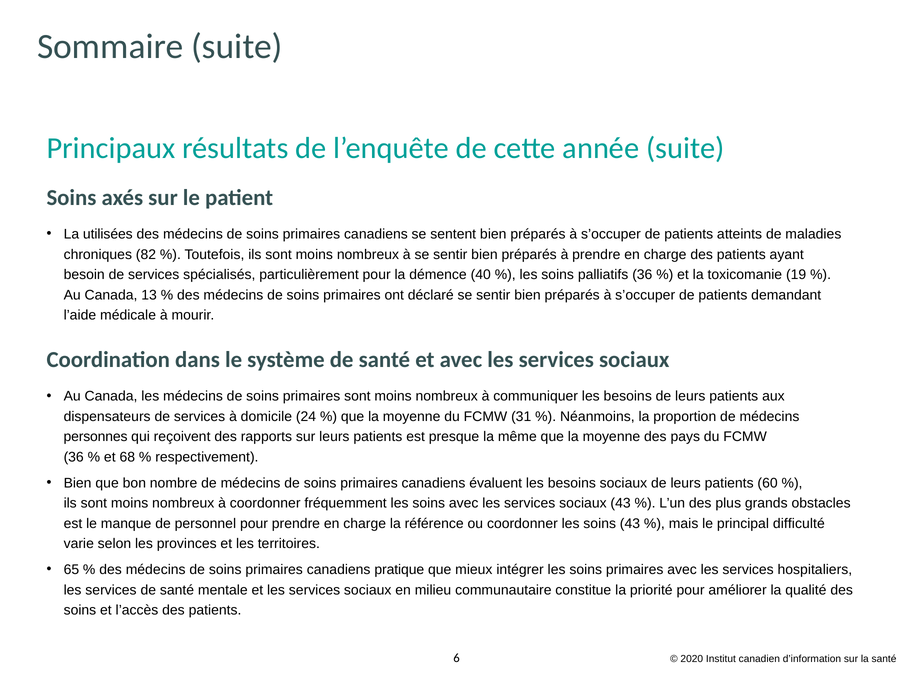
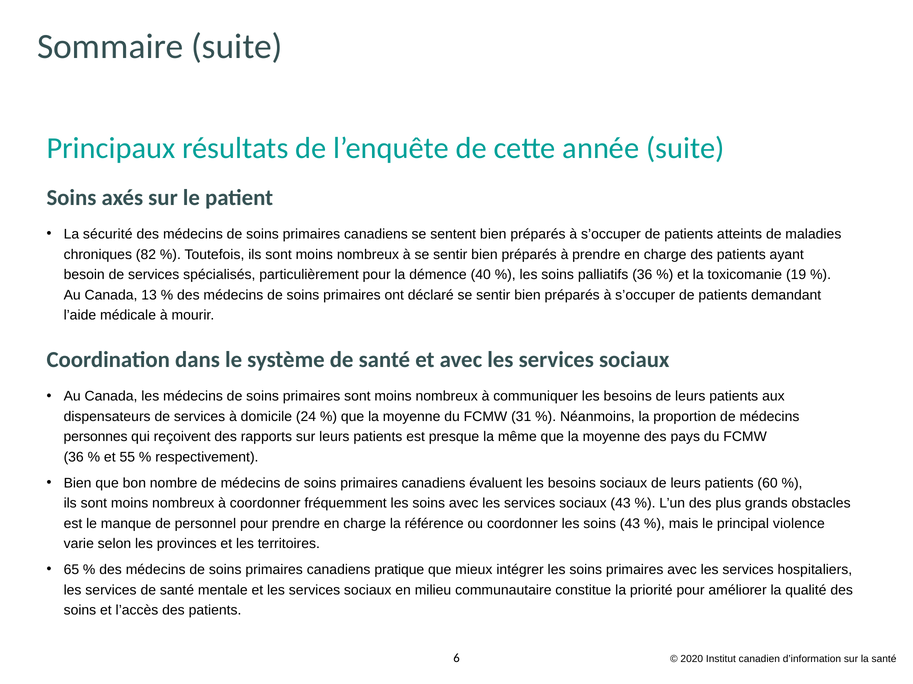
utilisées: utilisées -> sécurité
68: 68 -> 55
difficulté: difficulté -> violence
